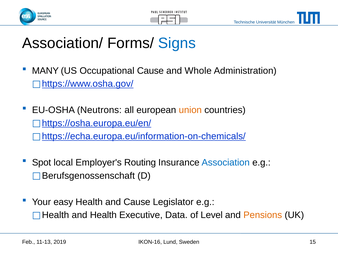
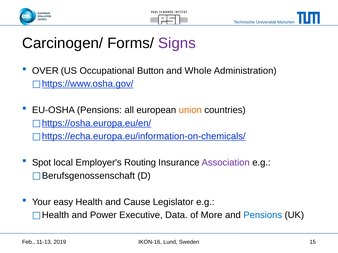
Association/: Association/ -> Carcinogen/
Signs colour: blue -> purple
MANY: MANY -> OVER
Occupational Cause: Cause -> Button
EU-OSHA Neutrons: Neutrons -> Pensions
Association colour: blue -> purple
and Health: Health -> Power
Level: Level -> More
Pensions at (263, 216) colour: orange -> blue
